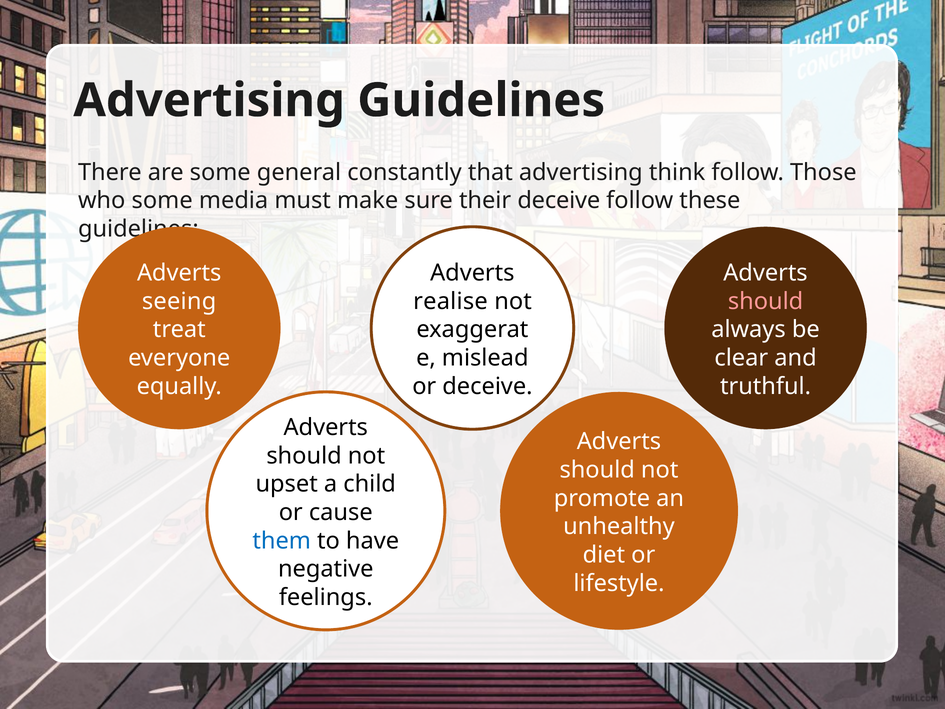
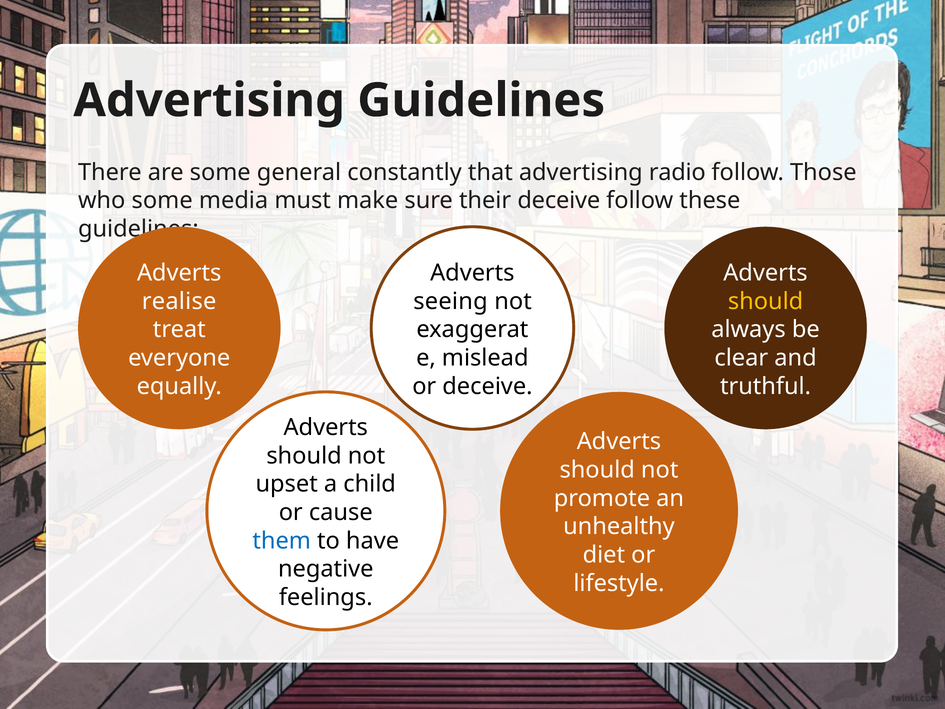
think: think -> radio
seeing: seeing -> realise
realise: realise -> seeing
should at (766, 301) colour: pink -> yellow
